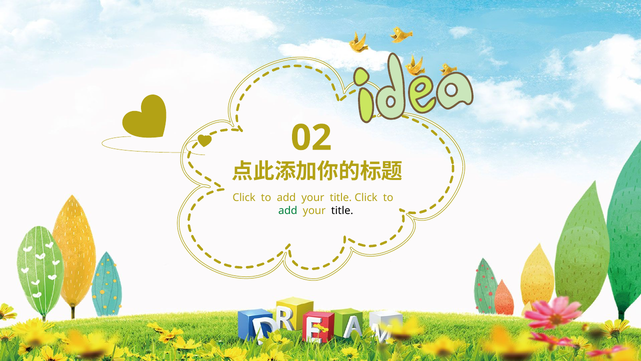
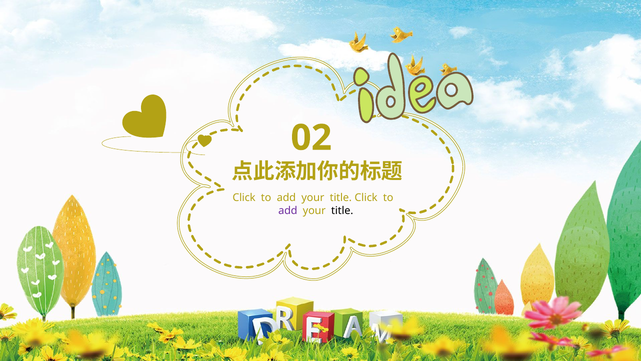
add at (288, 211) colour: green -> purple
